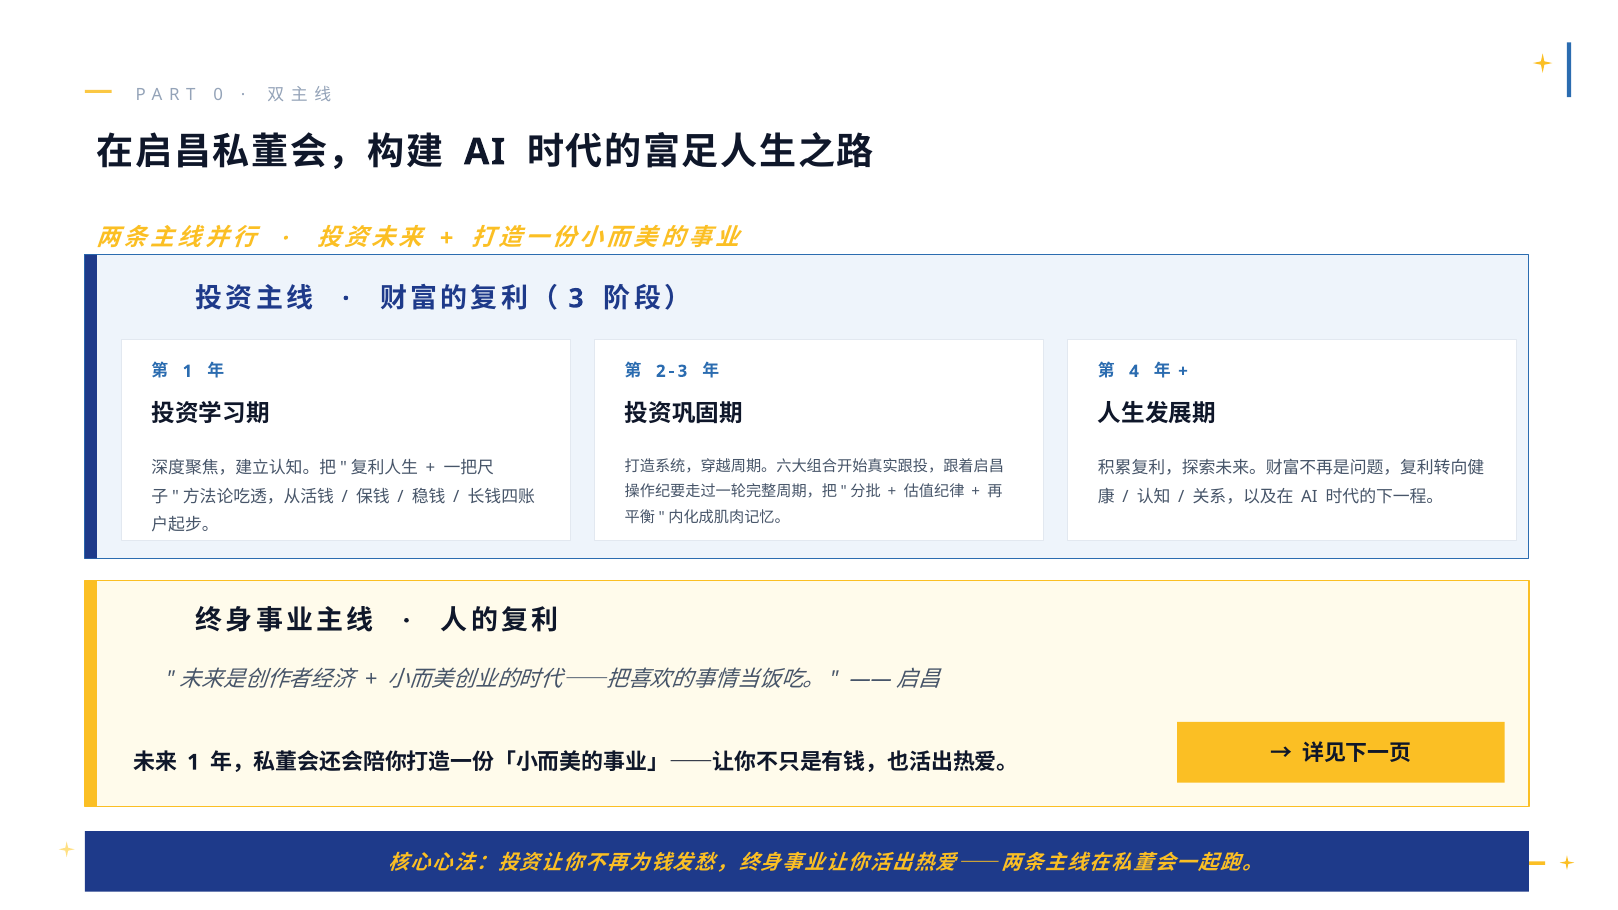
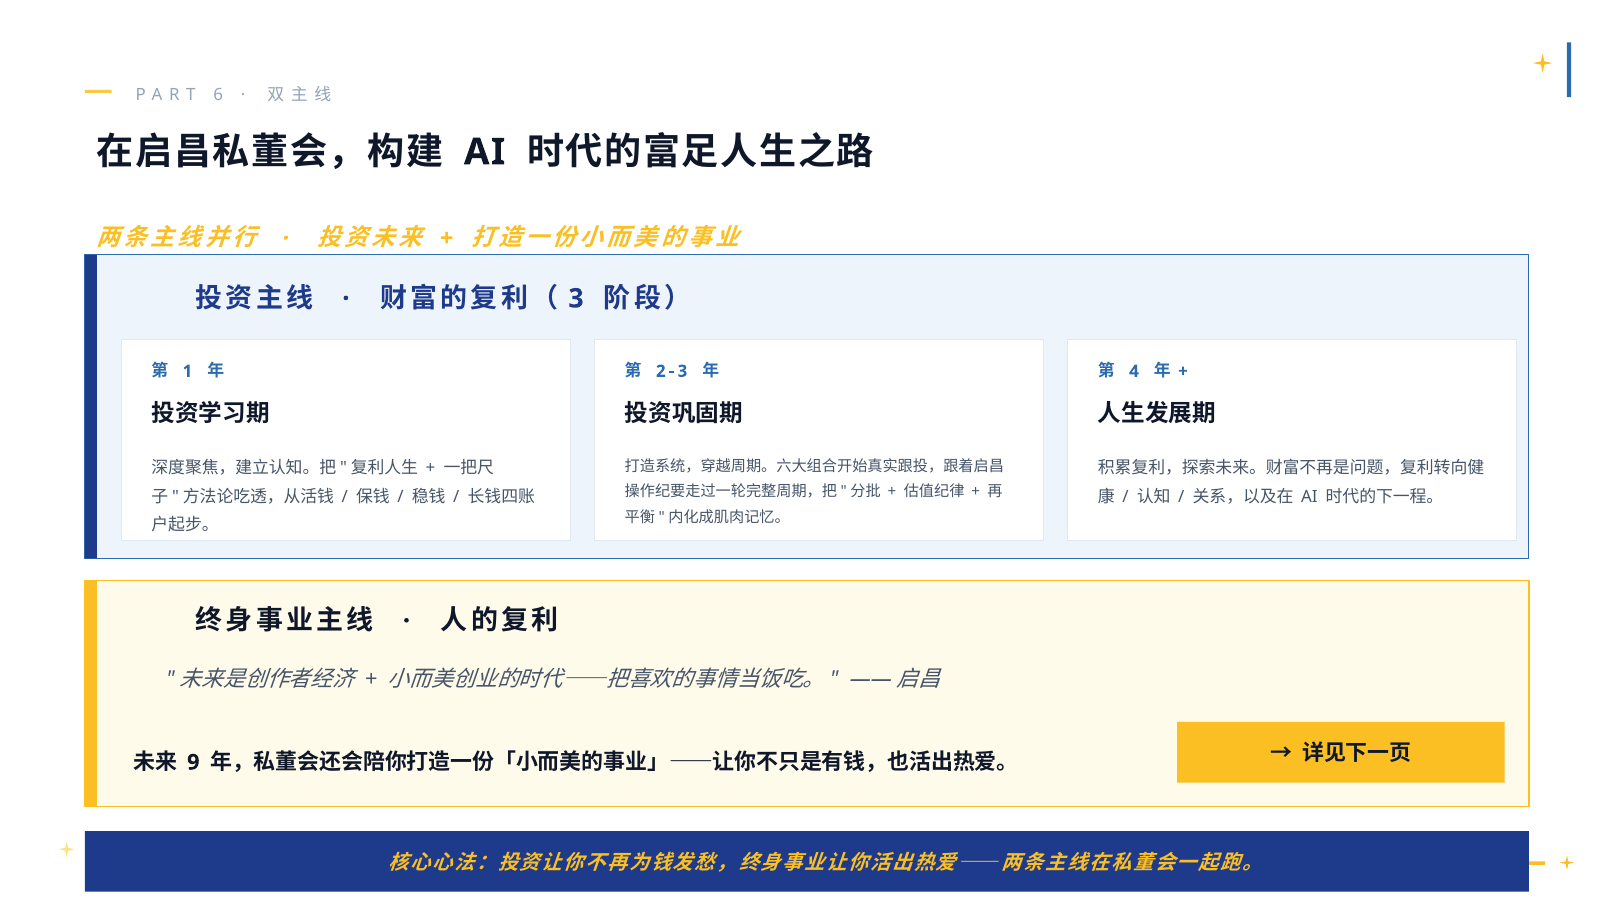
0: 0 -> 6
1 at (193, 762): 1 -> 9
